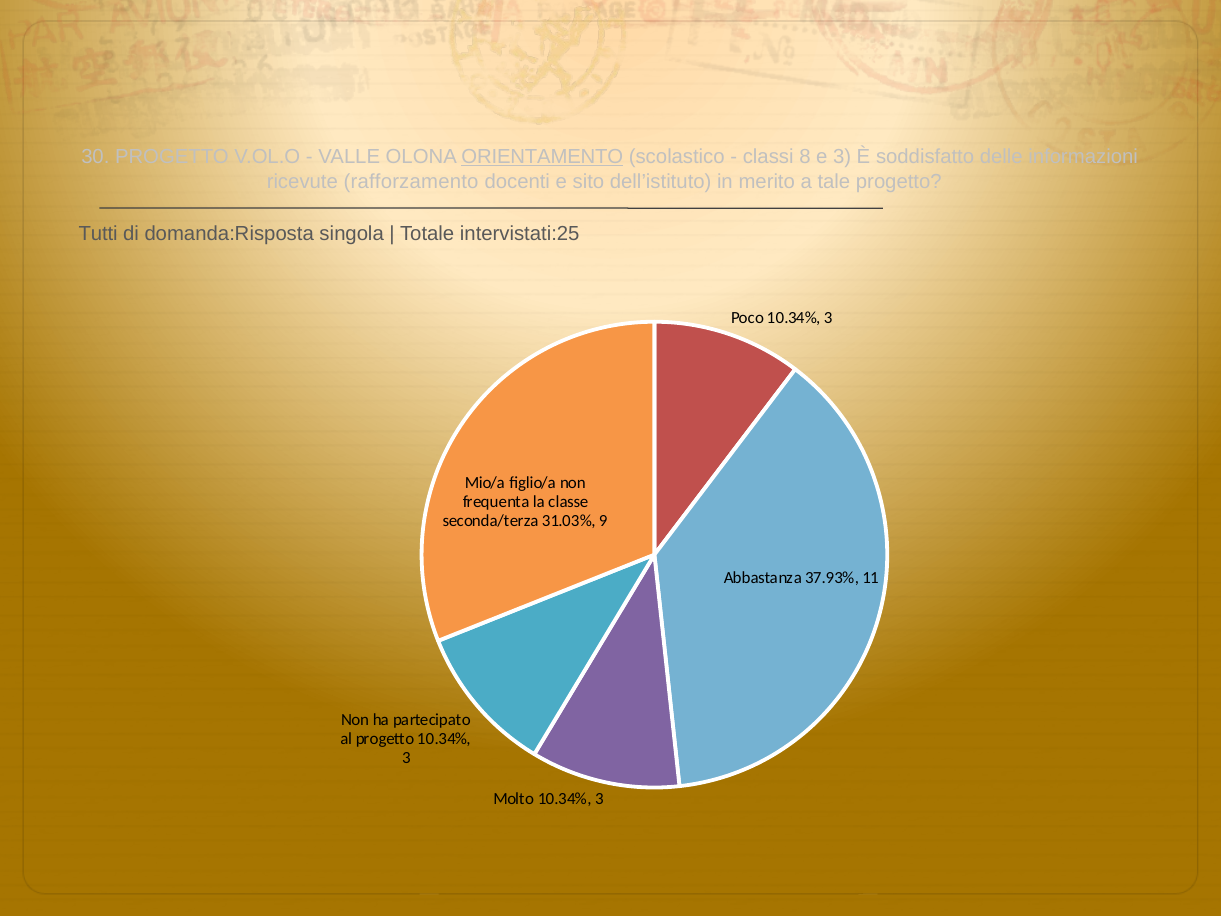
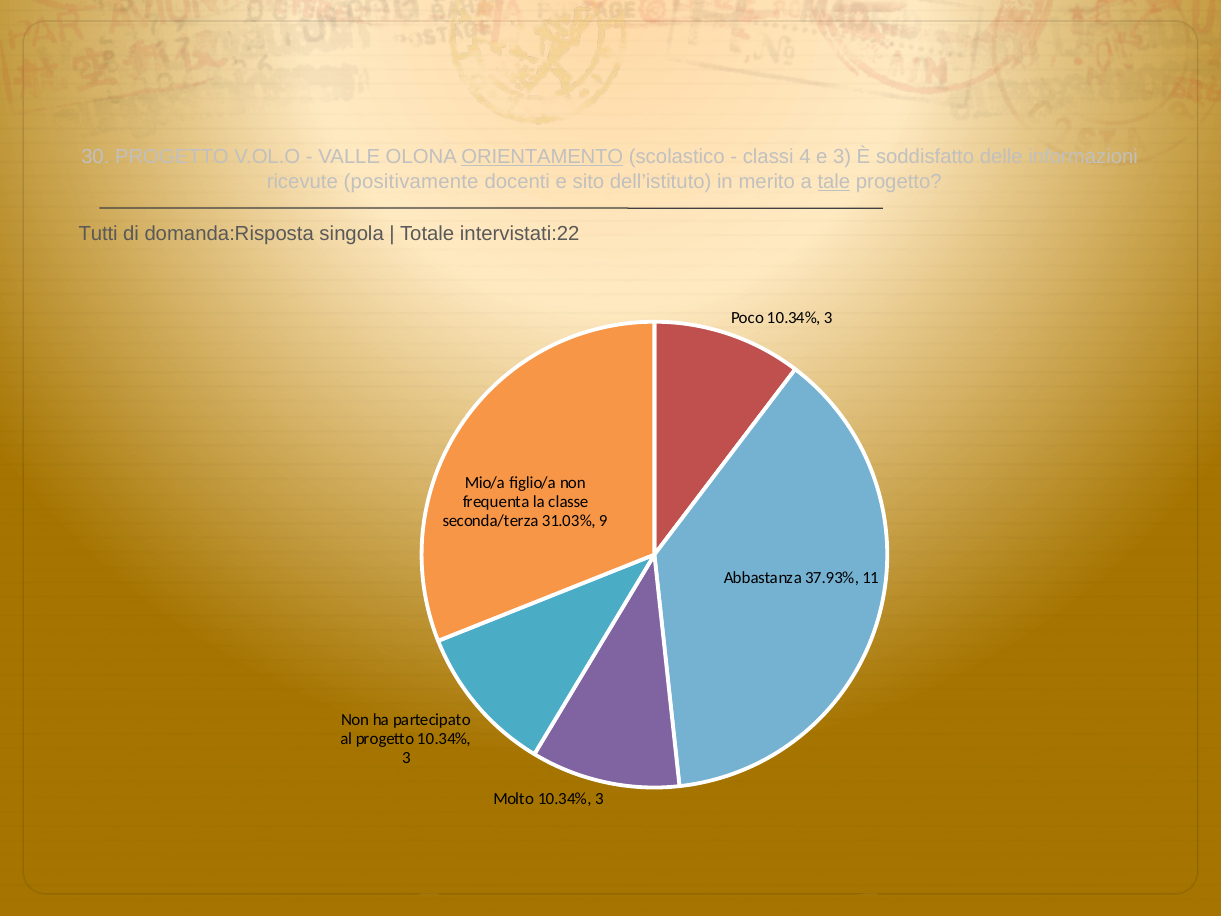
8: 8 -> 4
rafforzamento: rafforzamento -> positivamente
tale underline: none -> present
intervistati:25: intervistati:25 -> intervistati:22
